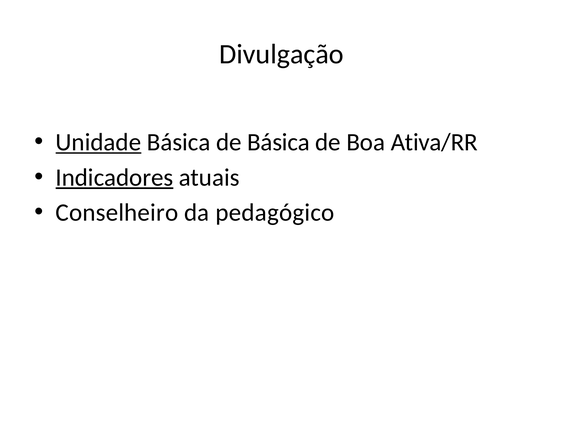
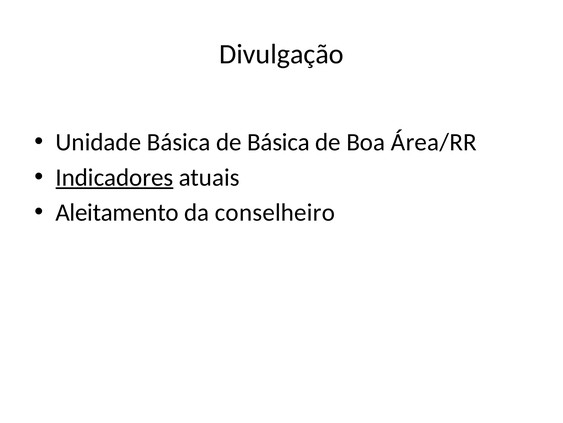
Unidade underline: present -> none
Ativa/RR: Ativa/RR -> Área/RR
Conselheiro: Conselheiro -> Aleitamento
pedagógico: pedagógico -> conselheiro
